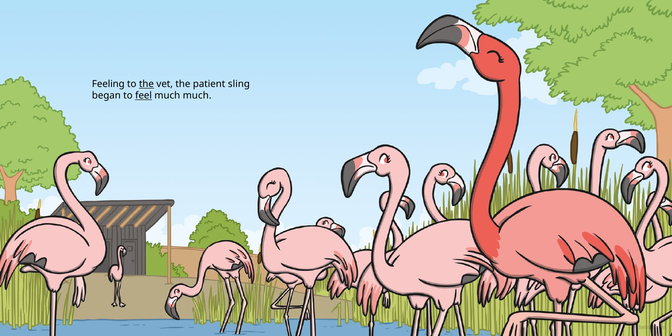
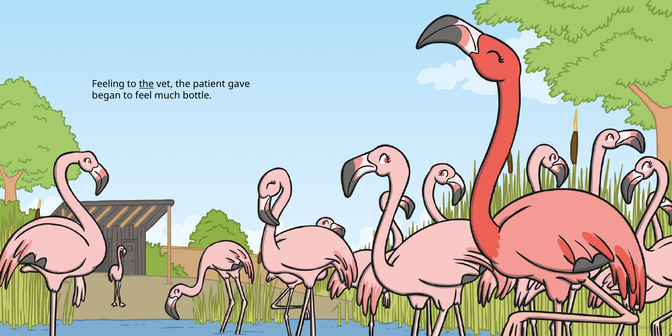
sling: sling -> gave
feel underline: present -> none
much much: much -> bottle
